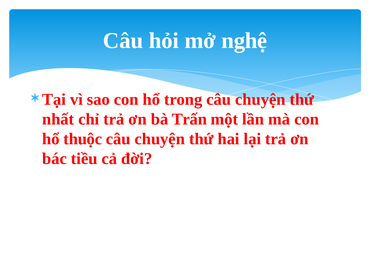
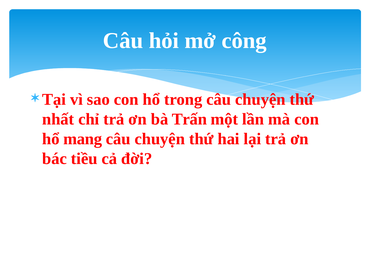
nghệ: nghệ -> công
thuộc: thuộc -> mang
